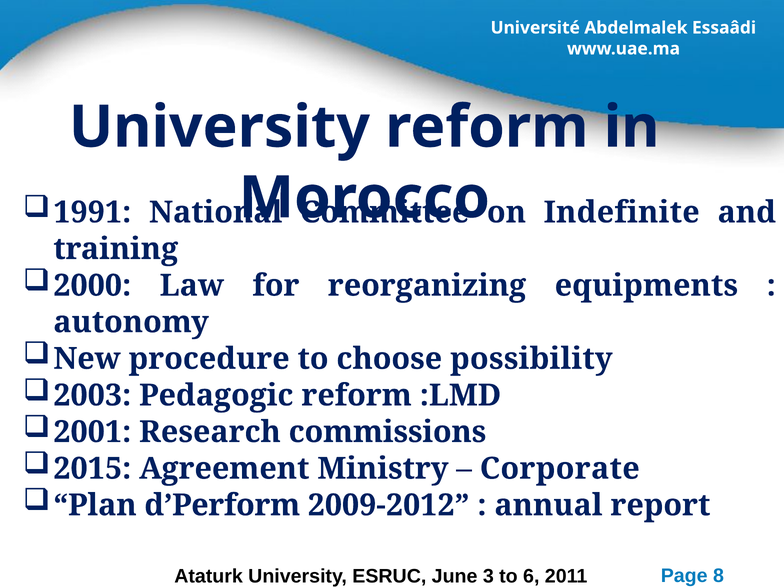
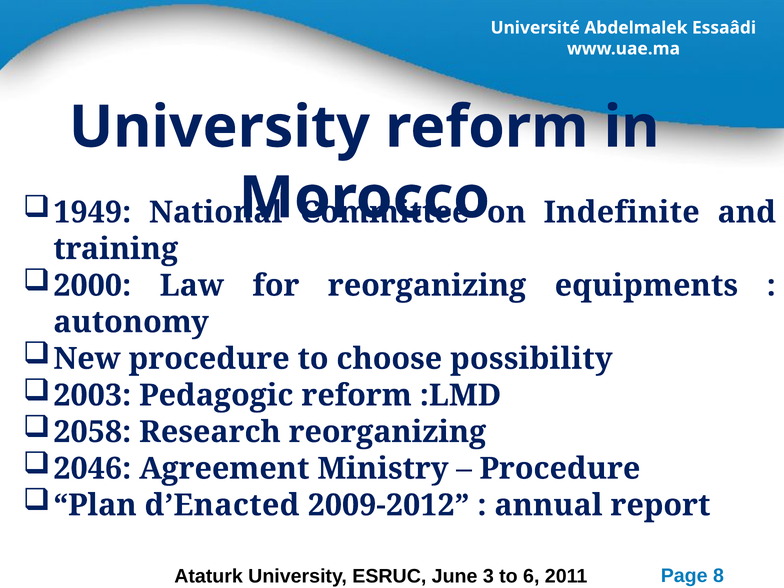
1991: 1991 -> 1949
2001: 2001 -> 2058
Research commissions: commissions -> reorganizing
2015: 2015 -> 2046
Corporate at (560, 469): Corporate -> Procedure
d’Perform: d’Perform -> d’Enacted
